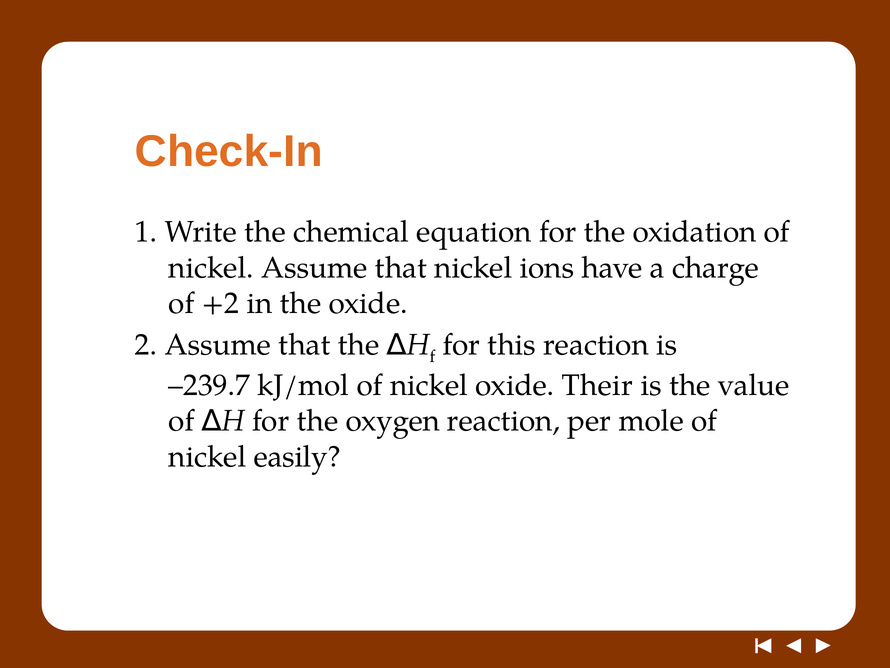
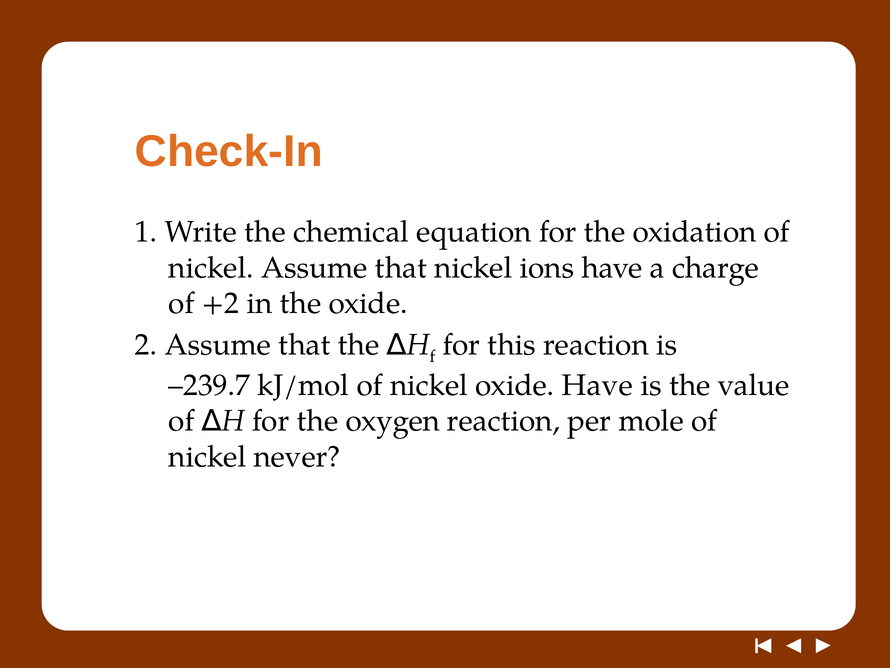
oxide Their: Their -> Have
easily: easily -> never
